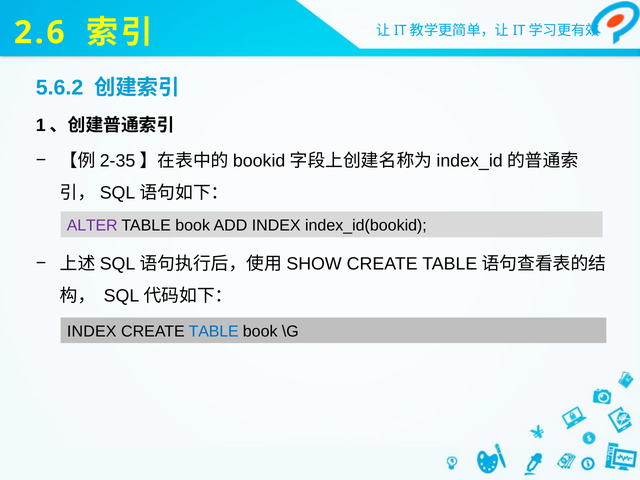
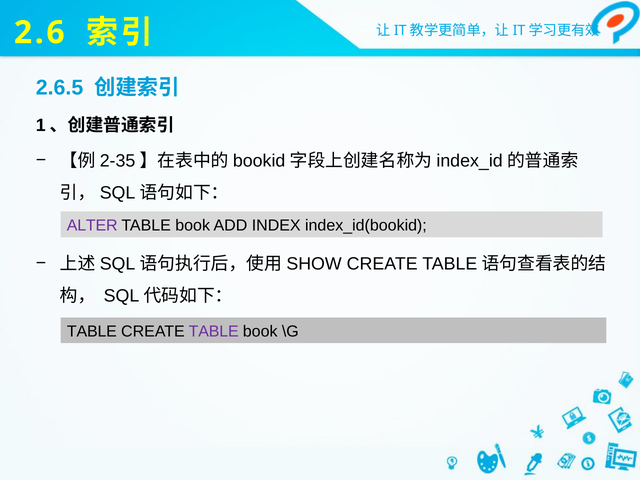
5.6.2: 5.6.2 -> 2.6.5
INDEX at (92, 331): INDEX -> TABLE
TABLE at (214, 331) colour: blue -> purple
